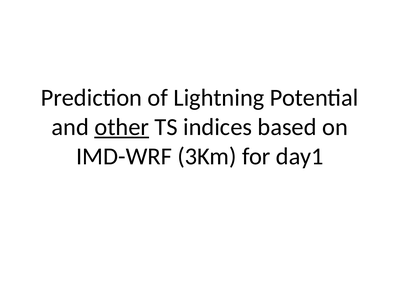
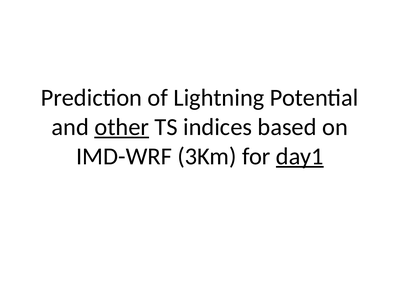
day1 underline: none -> present
